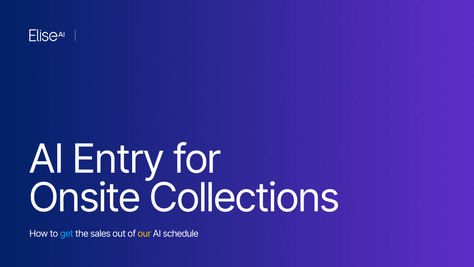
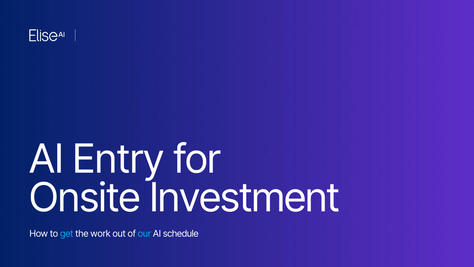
Collections: Collections -> Investment
sales: sales -> work
our colour: yellow -> light blue
